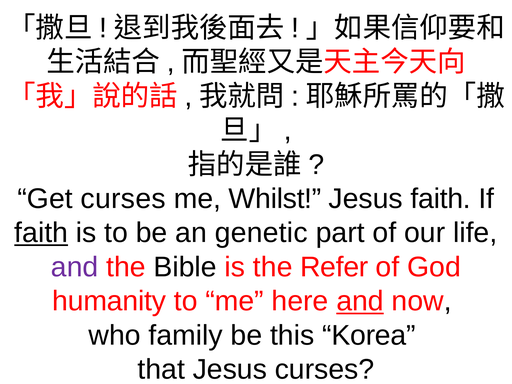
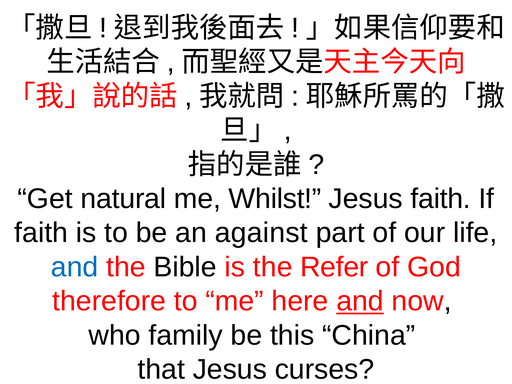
Get curses: curses -> natural
faith at (41, 233) underline: present -> none
genetic: genetic -> against
and at (75, 267) colour: purple -> blue
humanity: humanity -> therefore
Korea: Korea -> China
